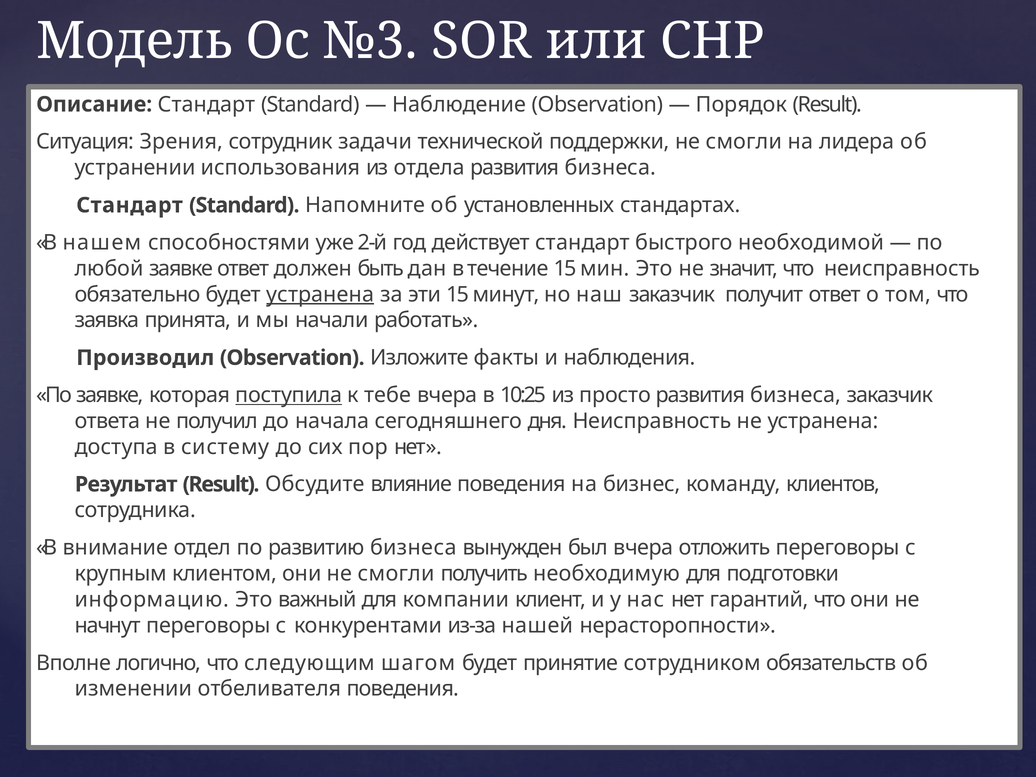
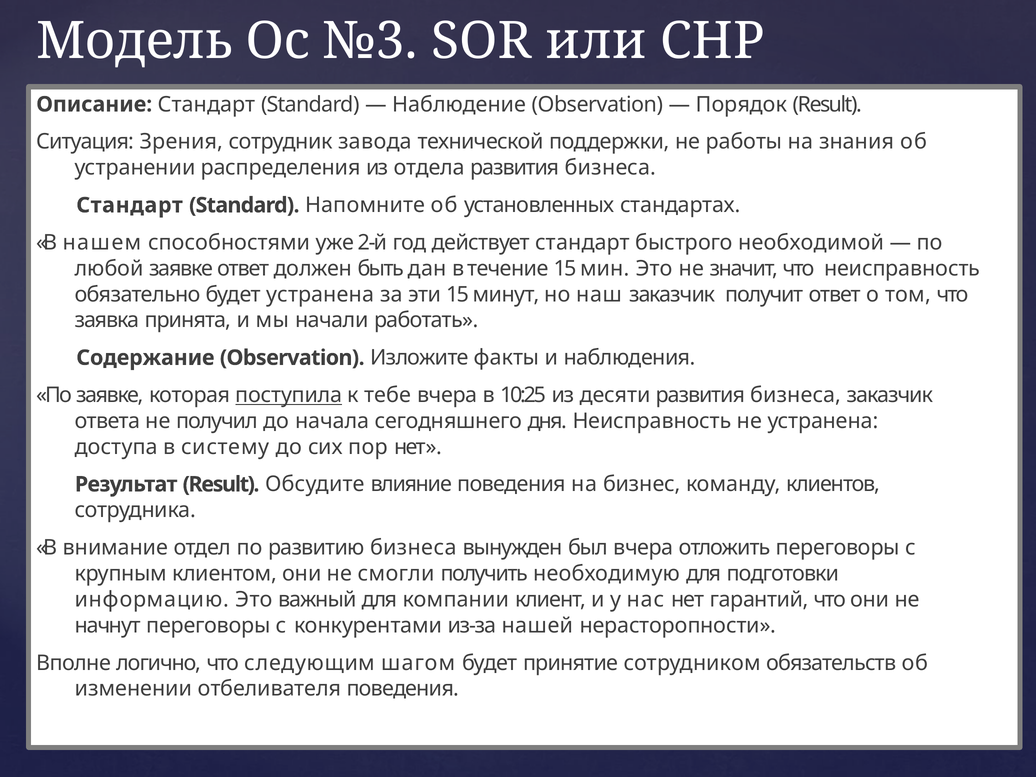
задачи: задачи -> завода
поддержки не смогли: смогли -> работы
лидера: лидера -> знания
использования: использования -> распределения
устранена at (320, 294) underline: present -> none
Производил: Производил -> Содержание
просто: просто -> десяти
